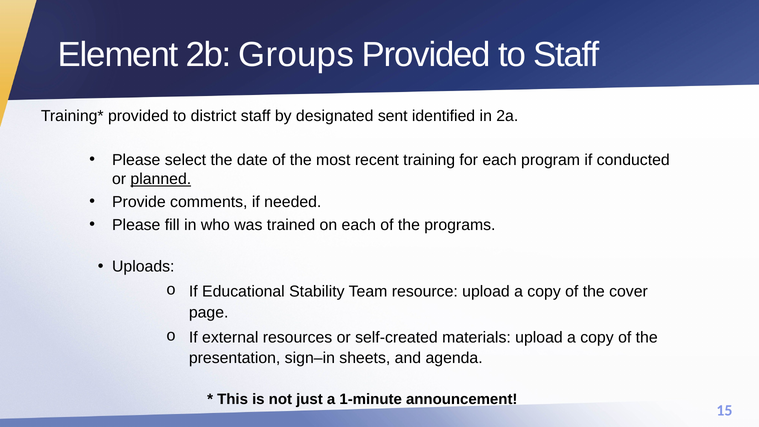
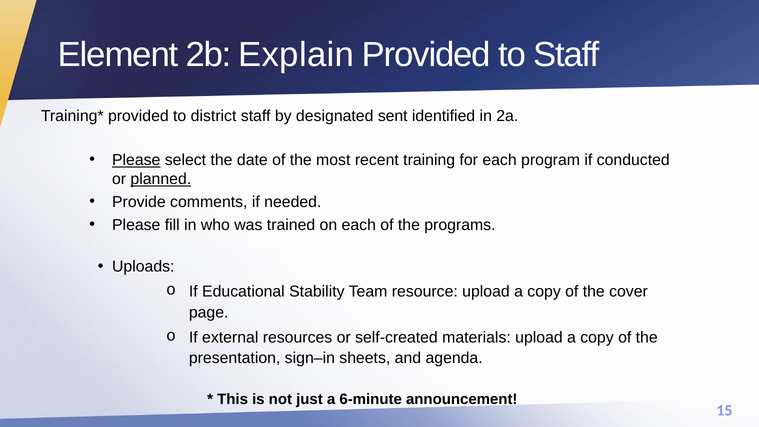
Groups: Groups -> Explain
Please at (136, 160) underline: none -> present
1-minute: 1-minute -> 6-minute
